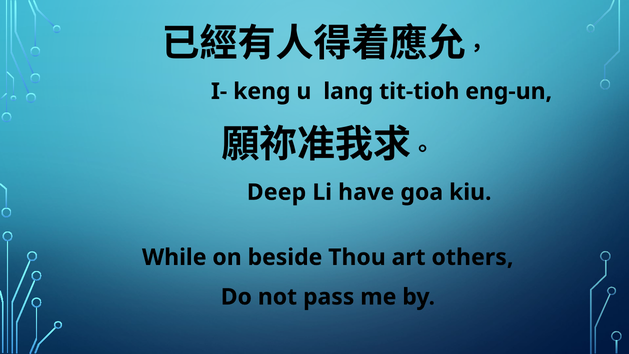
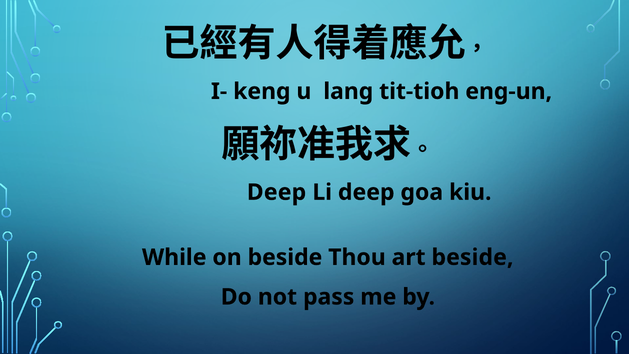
Li have: have -> deep
art others: others -> beside
